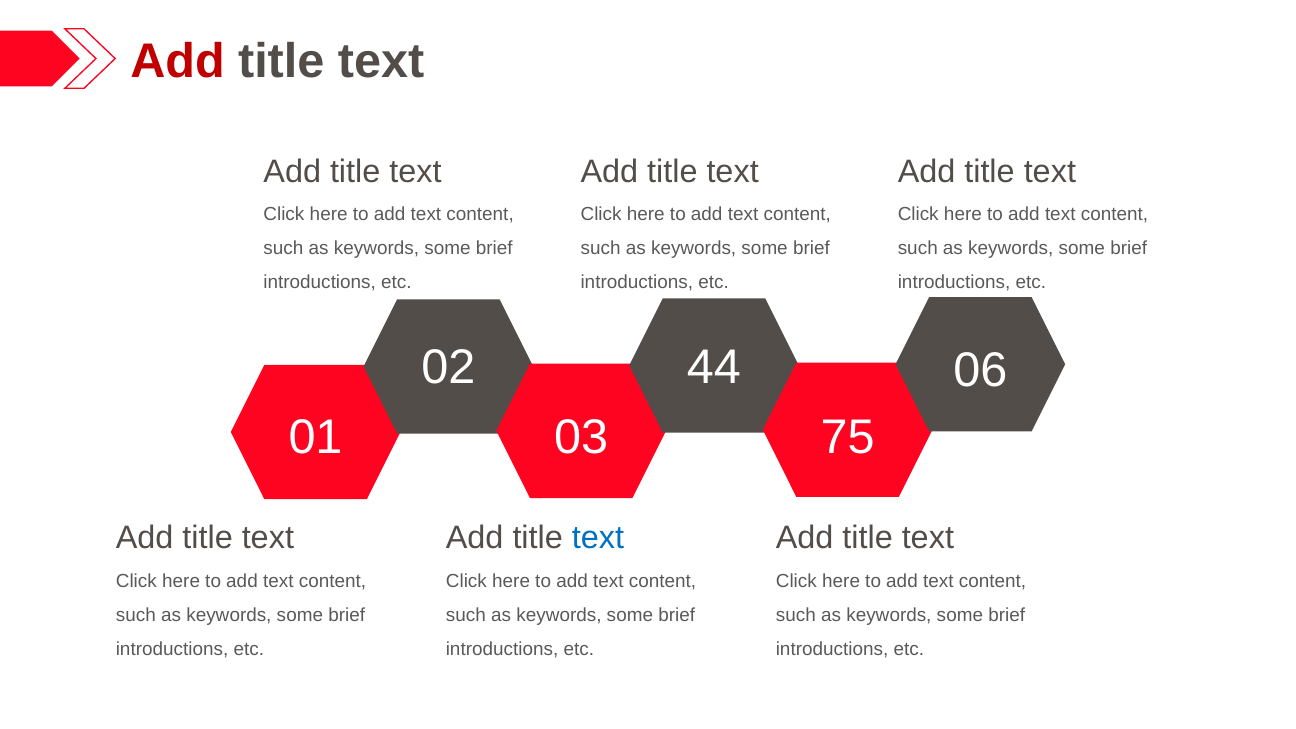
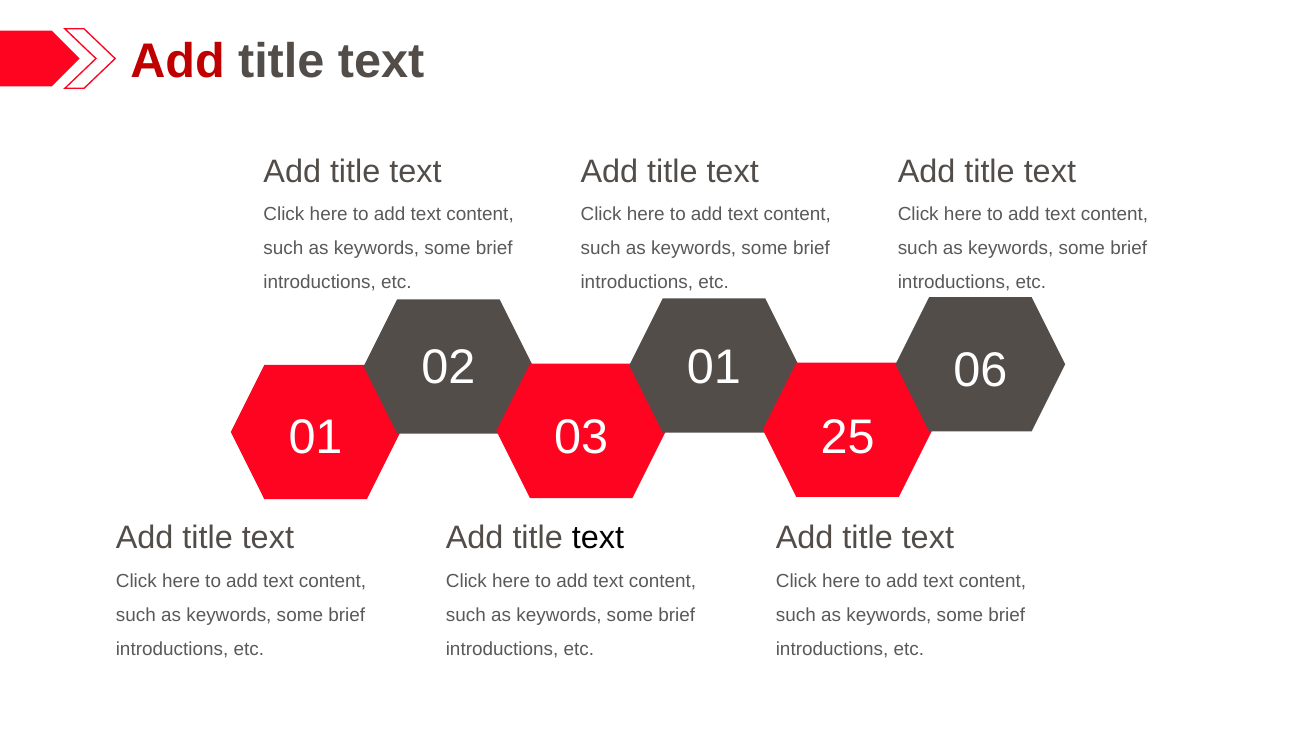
02 44: 44 -> 01
75: 75 -> 25
text at (598, 538) colour: blue -> black
